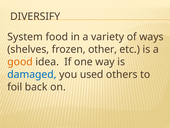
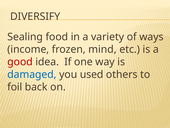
System: System -> Sealing
shelves: shelves -> income
other: other -> mind
good colour: orange -> red
